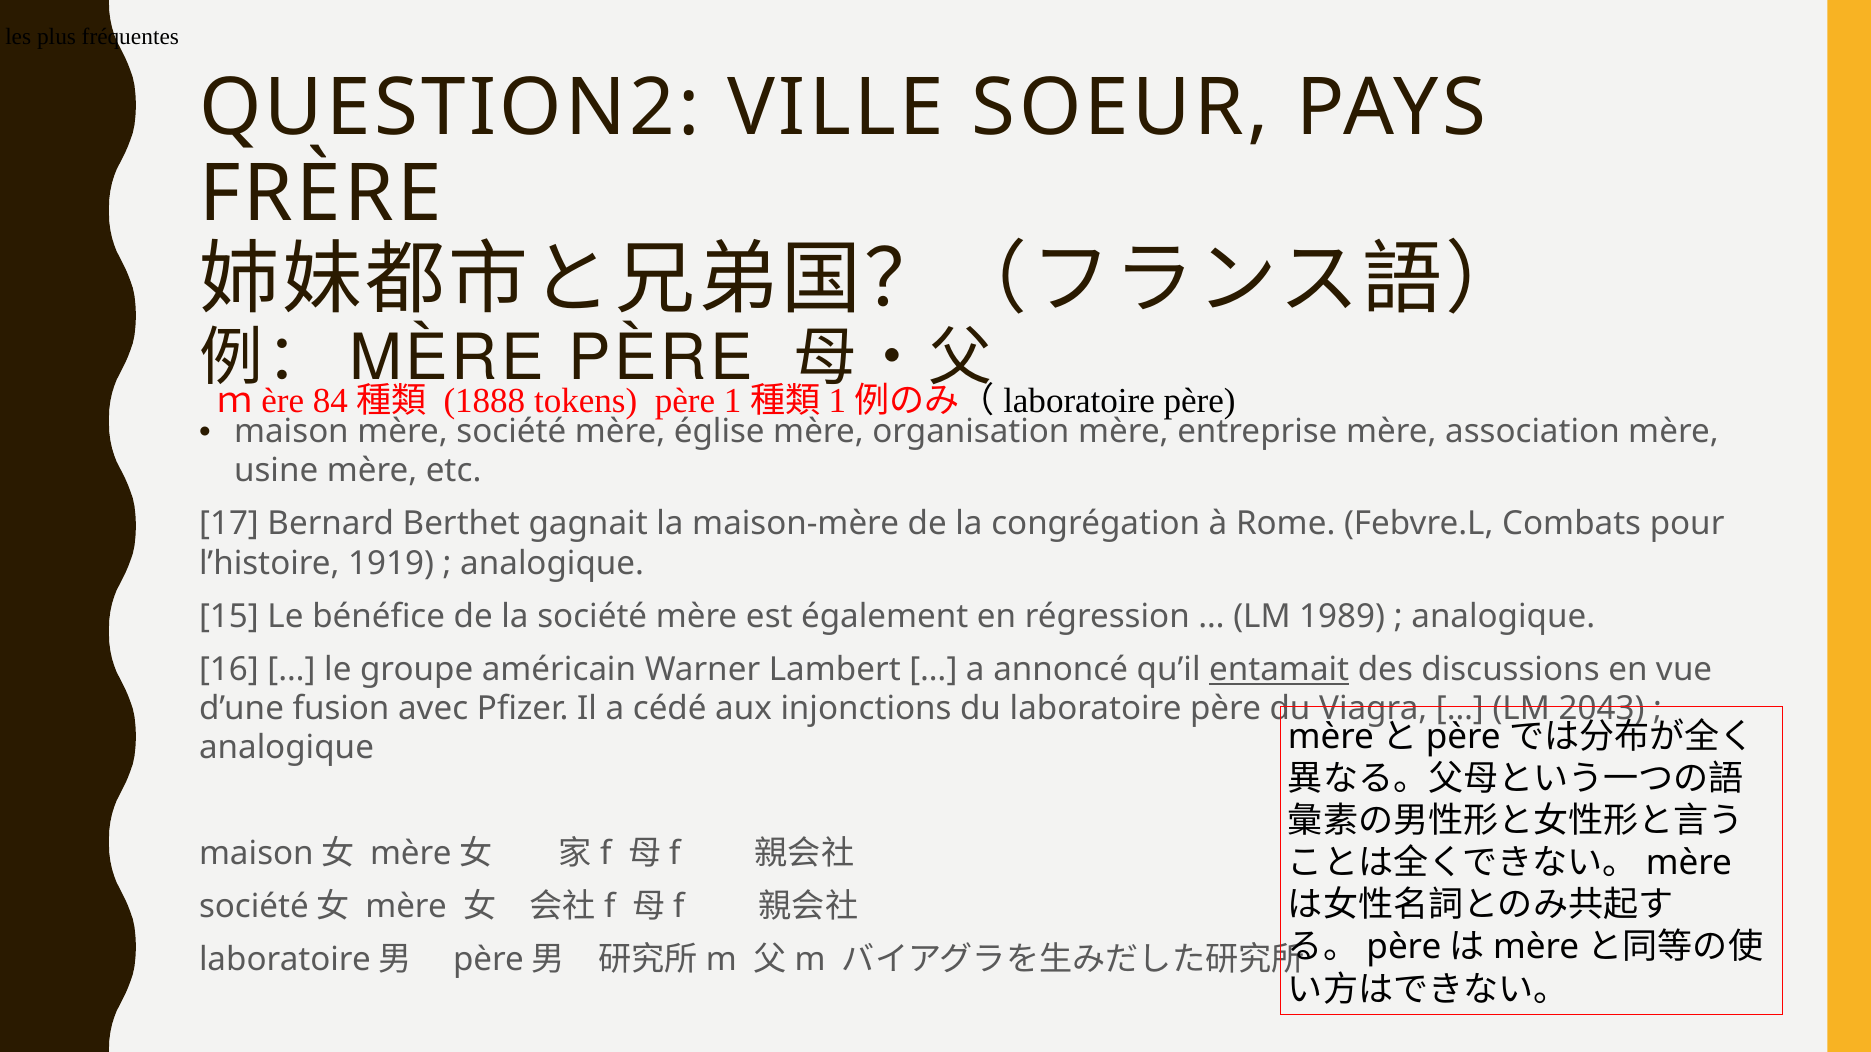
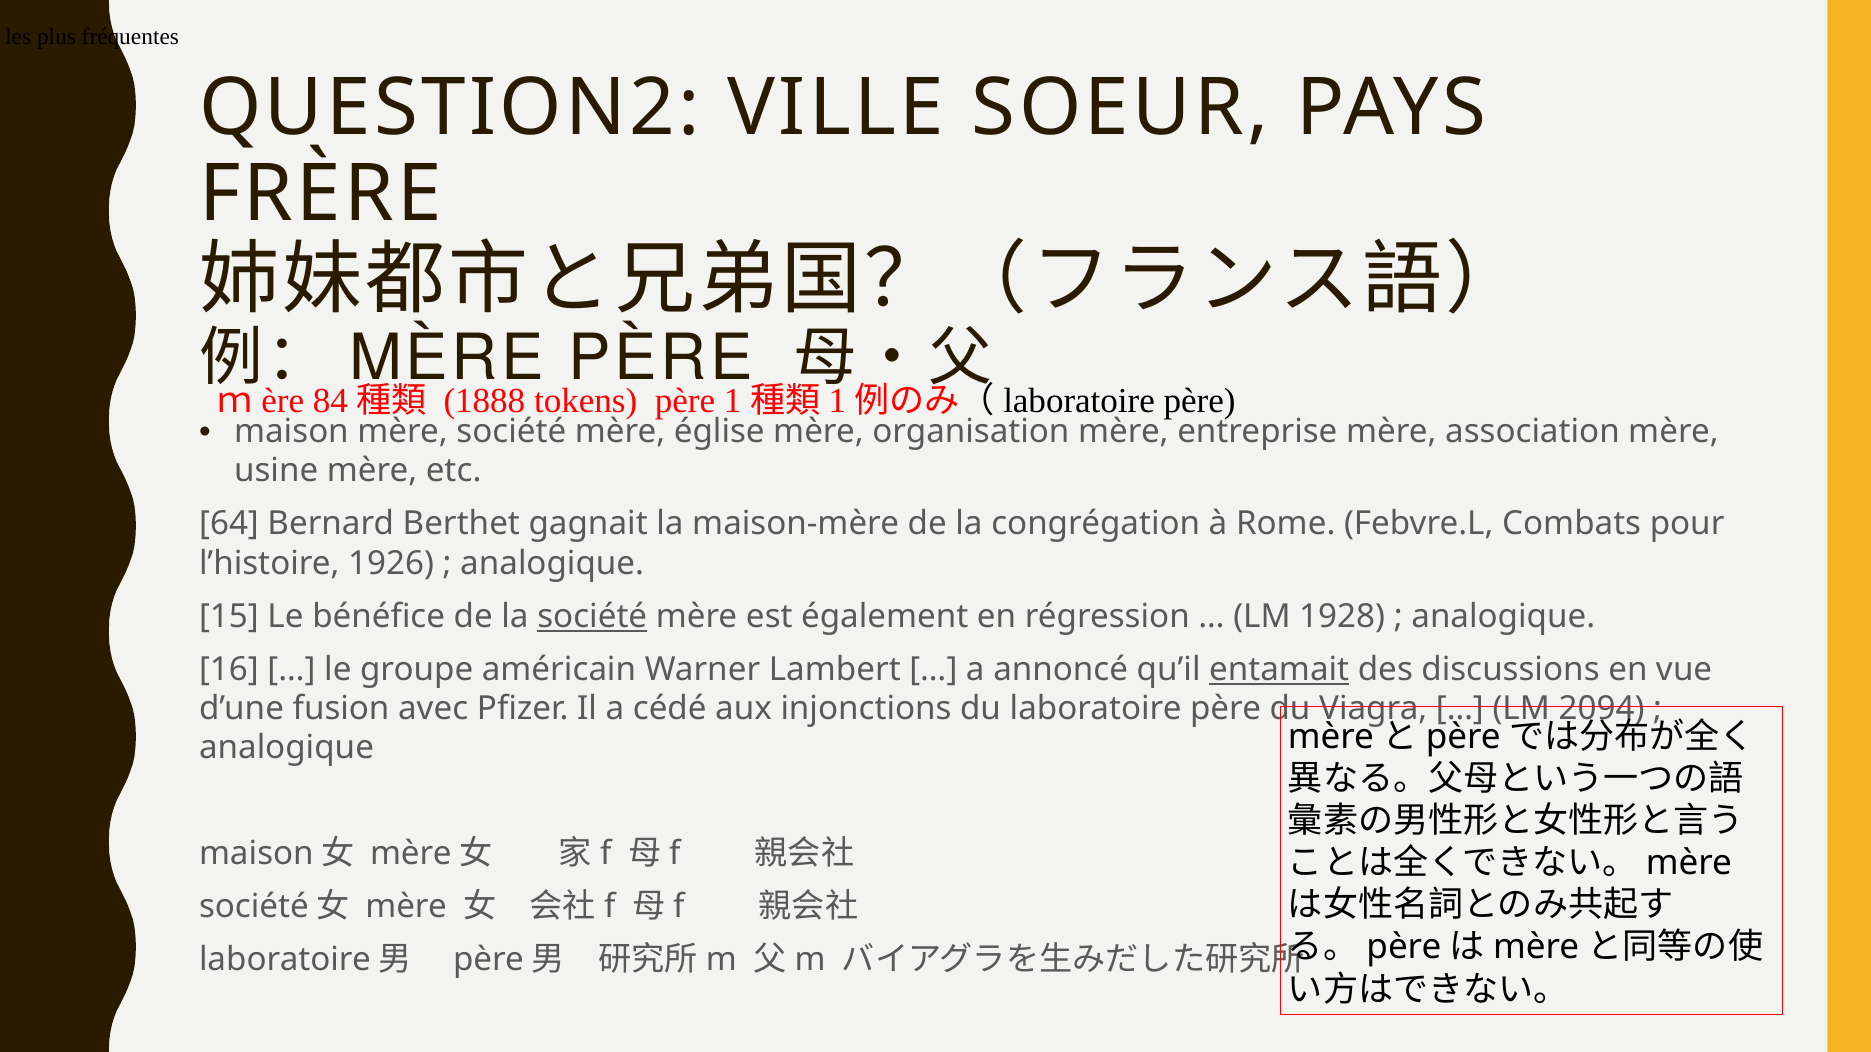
17: 17 -> 64
1919: 1919 -> 1926
société at (592, 617) underline: none -> present
1989: 1989 -> 1928
2043: 2043 -> 2094
